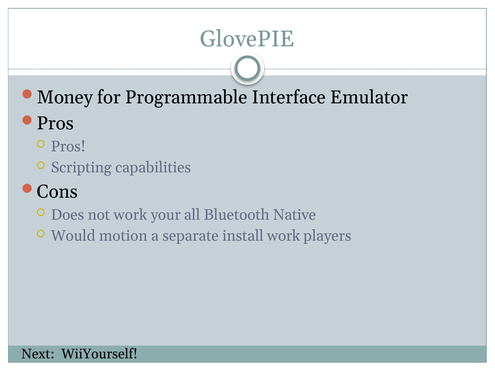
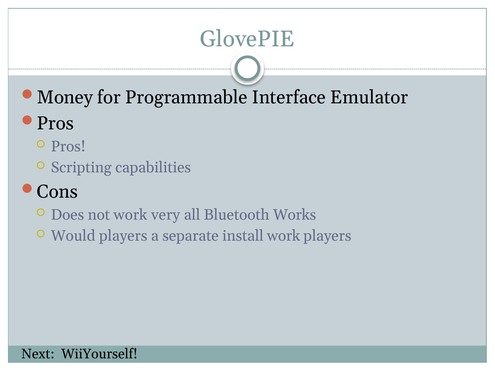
your: your -> very
Native: Native -> Works
Would motion: motion -> players
